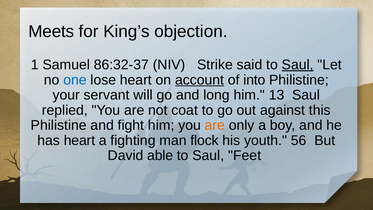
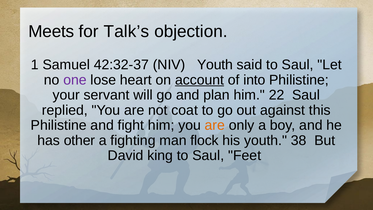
King’s: King’s -> Talk’s
86:32-37: 86:32-37 -> 42:32-37
NIV Strike: Strike -> Youth
Saul at (298, 65) underline: present -> none
one colour: blue -> purple
long: long -> plan
13: 13 -> 22
has heart: heart -> other
56: 56 -> 38
able: able -> king
